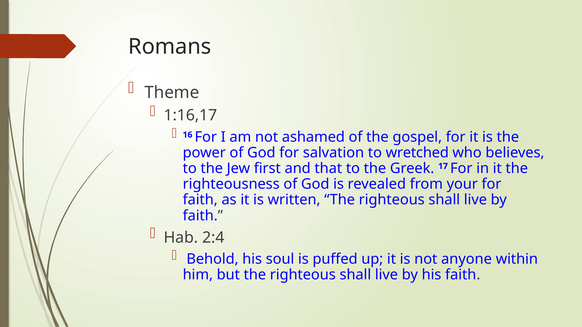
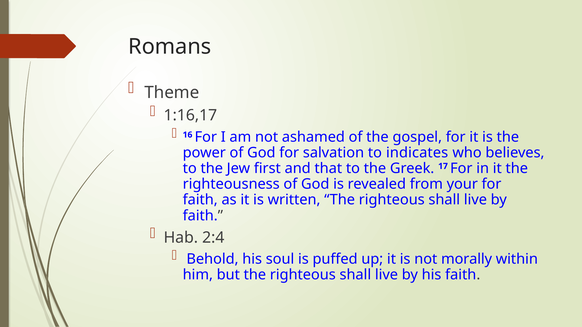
wretched: wretched -> indicates
anyone: anyone -> morally
